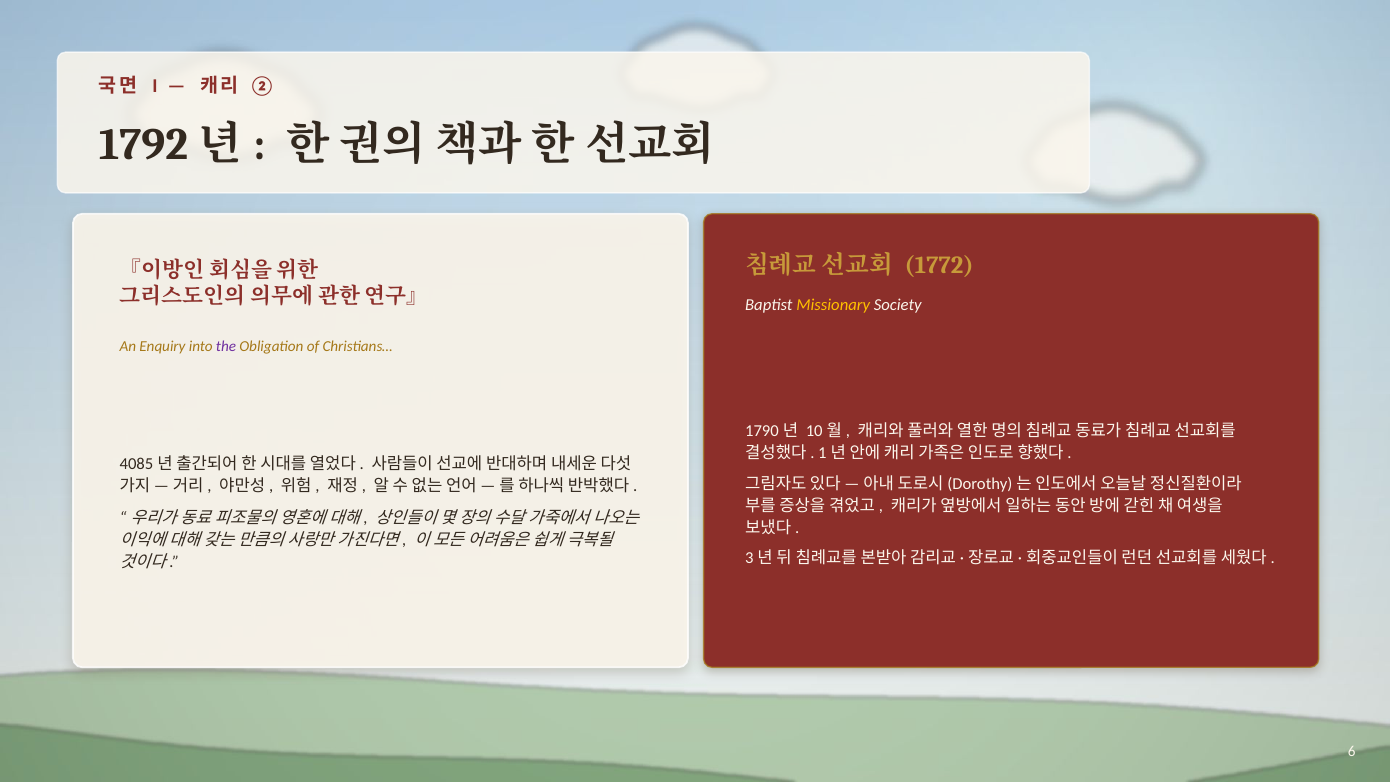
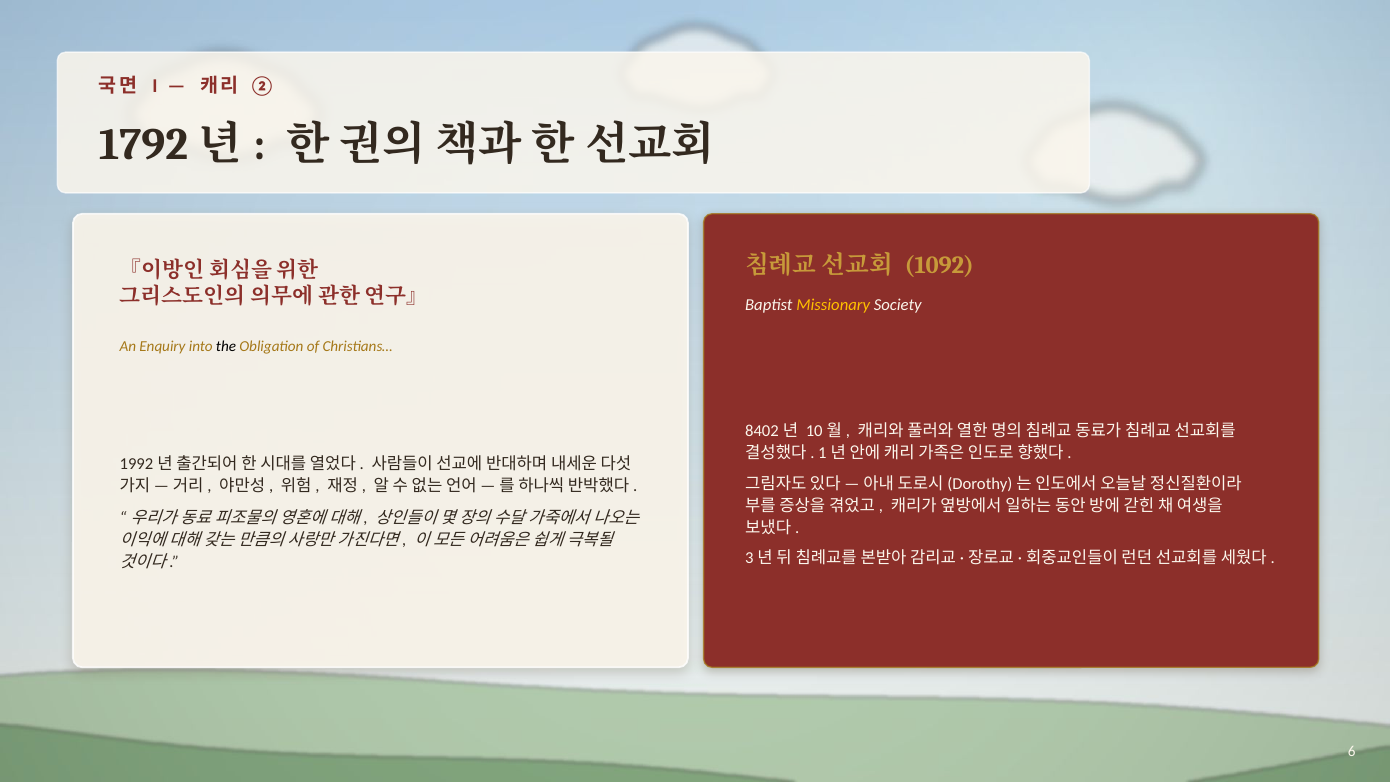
1772: 1772 -> 1092
the colour: purple -> black
1790: 1790 -> 8402
4085: 4085 -> 1992
